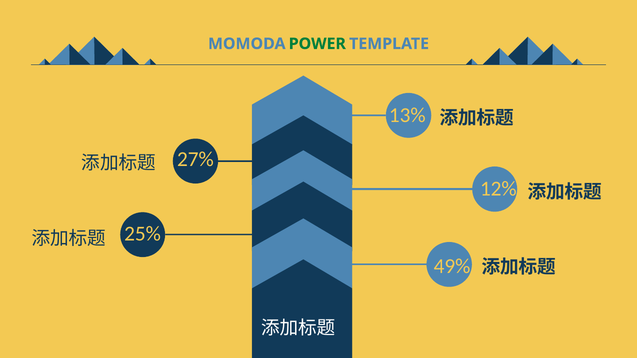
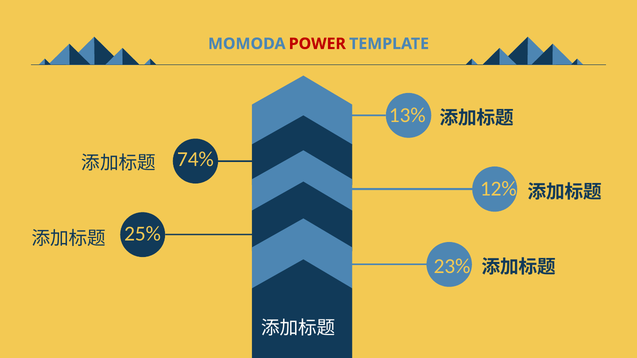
POWER colour: green -> red
27%: 27% -> 74%
49%: 49% -> 23%
